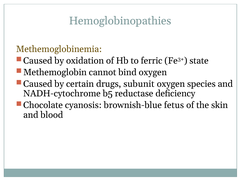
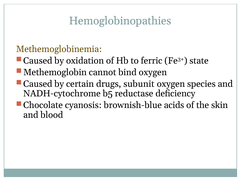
fetus: fetus -> acids
